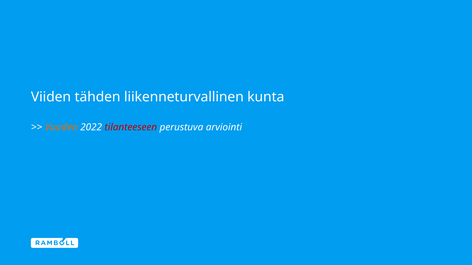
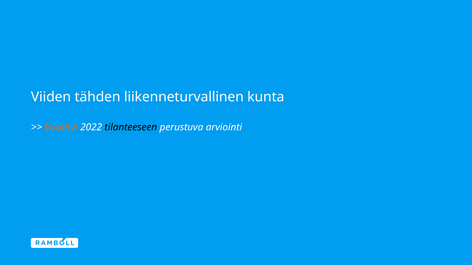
tilanteeseen colour: red -> black
